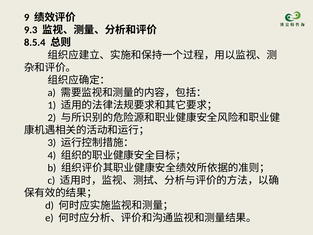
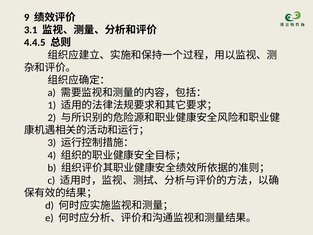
9.3: 9.3 -> 3.1
8.5.4: 8.5.4 -> 4.4.5
